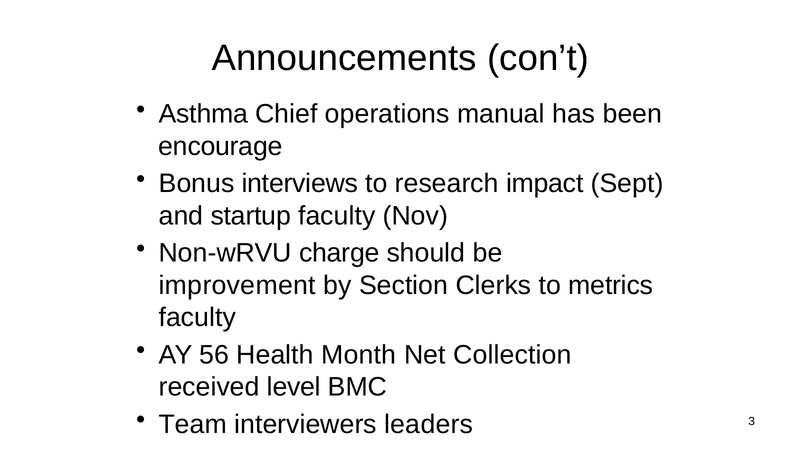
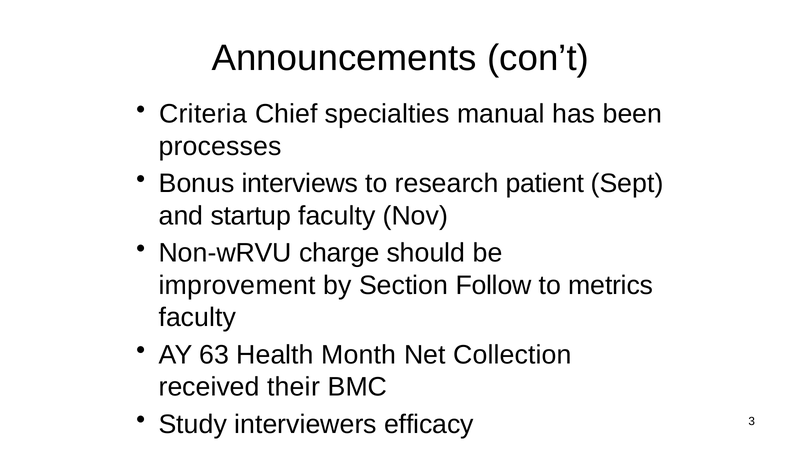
Asthma: Asthma -> Criteria
operations: operations -> specialties
encourage: encourage -> processes
impact: impact -> patient
Clerks: Clerks -> Follow
56: 56 -> 63
level: level -> their
Team: Team -> Study
leaders: leaders -> efficacy
